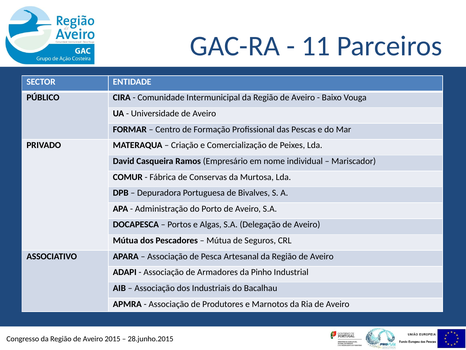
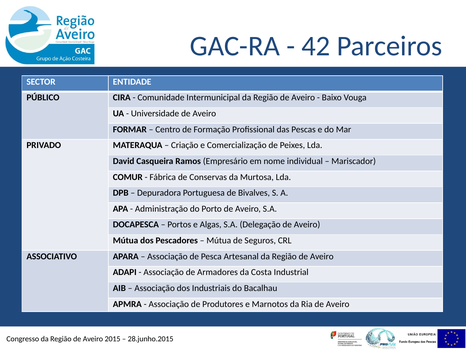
11: 11 -> 42
Pinho: Pinho -> Costa
